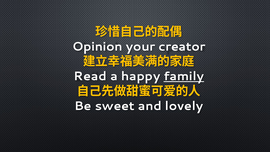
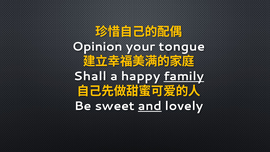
creator: creator -> tongue
Read: Read -> Shall
and underline: none -> present
